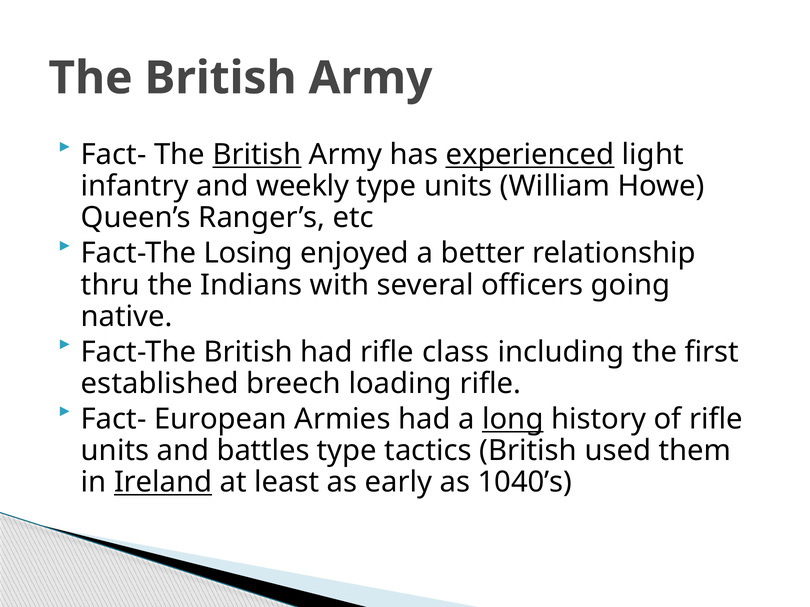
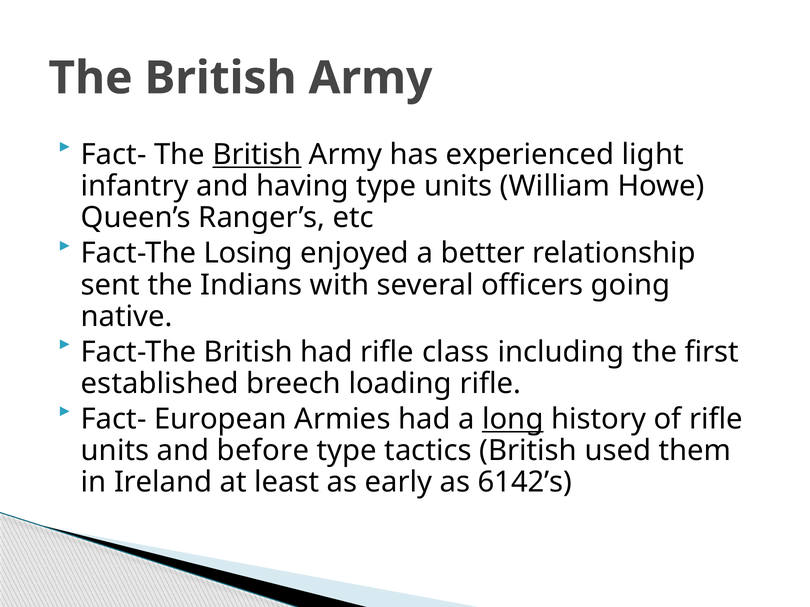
experienced underline: present -> none
weekly: weekly -> having
thru: thru -> sent
battles: battles -> before
Ireland underline: present -> none
1040’s: 1040’s -> 6142’s
